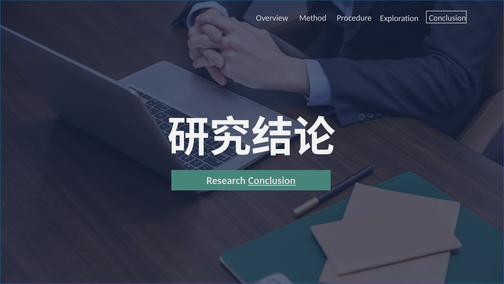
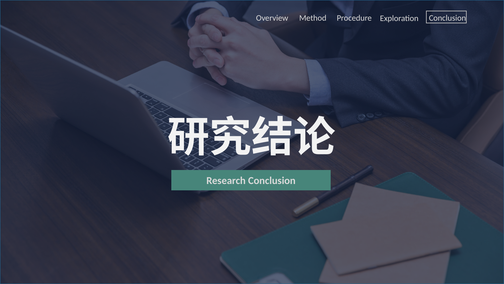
Conclusion at (272, 180) underline: present -> none
